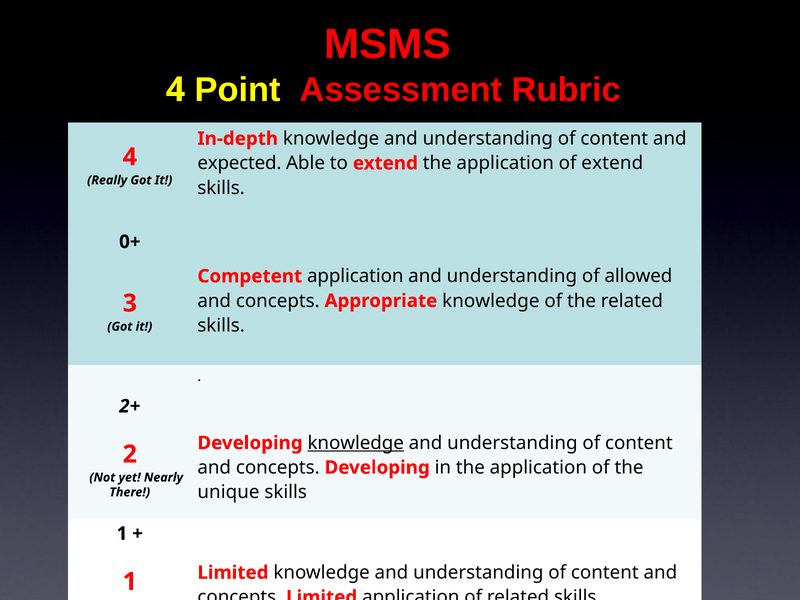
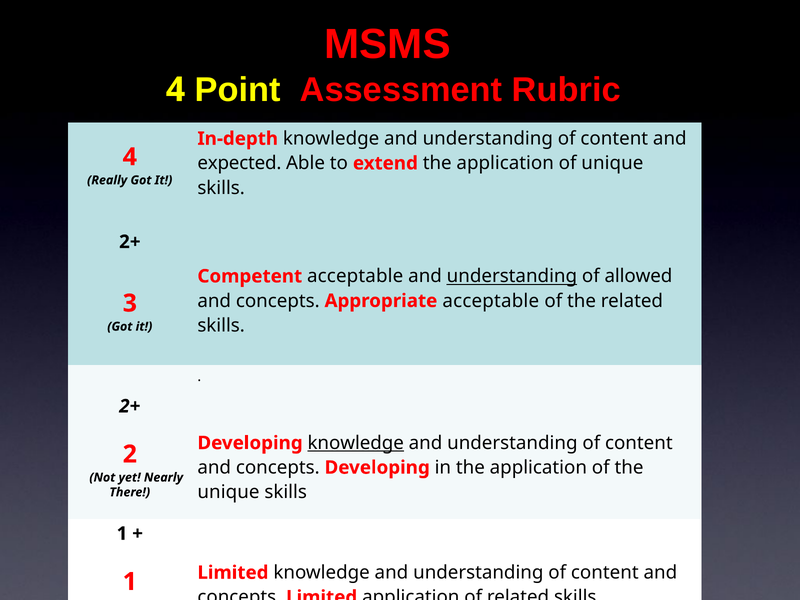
of extend: extend -> unique
0+ at (130, 242): 0+ -> 2+
Competent application: application -> acceptable
understanding at (512, 276) underline: none -> present
Appropriate knowledge: knowledge -> acceptable
